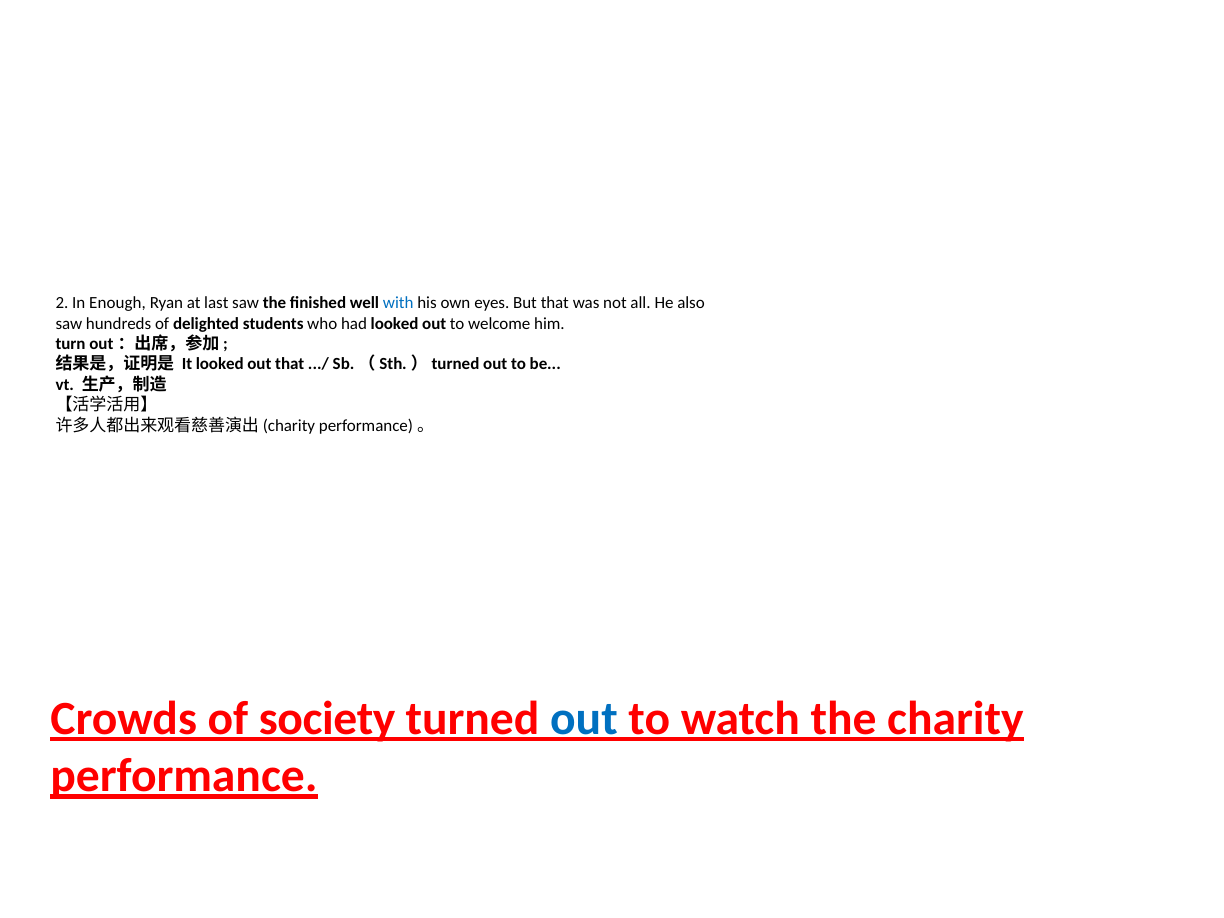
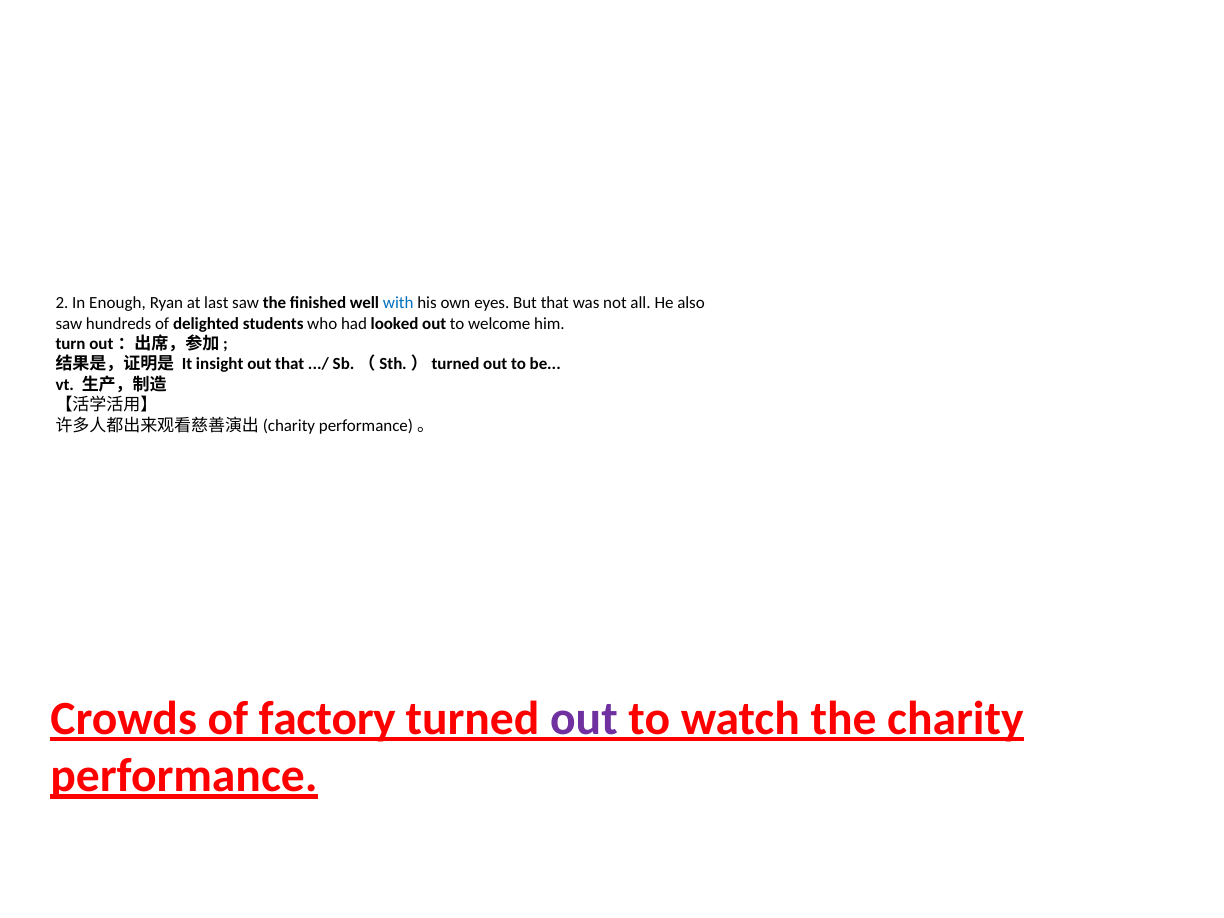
It looked: looked -> insight
society: society -> factory
out at (584, 719) colour: blue -> purple
